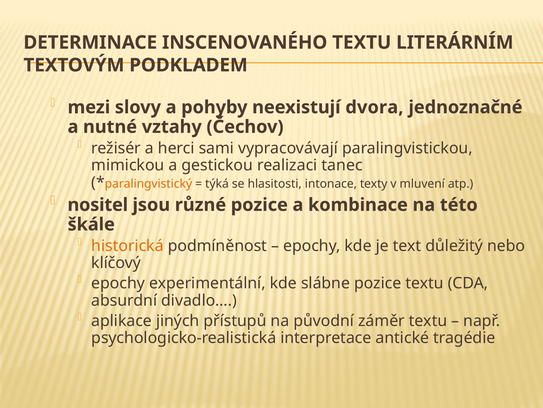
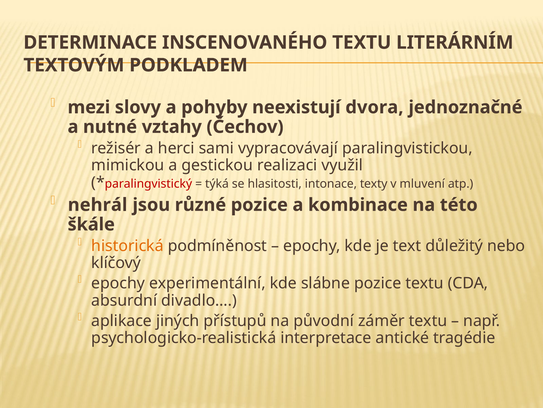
tanec: tanec -> využil
paralingvistický colour: orange -> red
nositel: nositel -> nehrál
